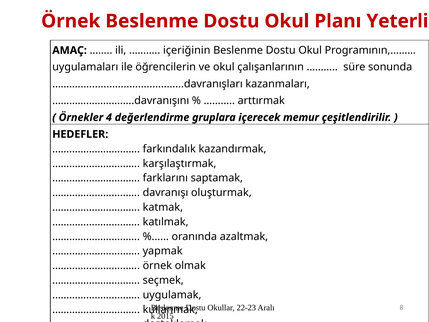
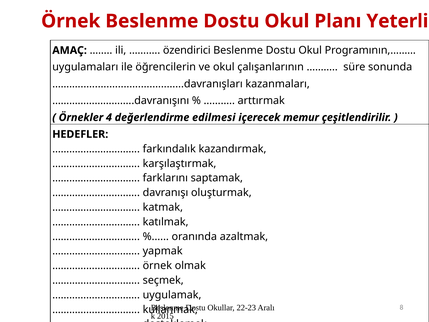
içeriğinin: içeriğinin -> özendirici
gruplara: gruplara -> edilmesi
